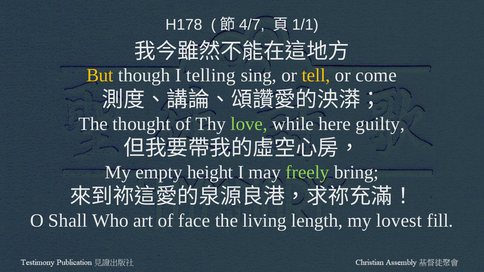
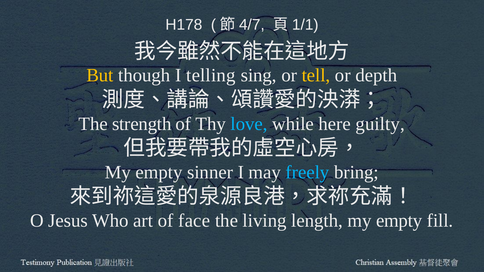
come: come -> depth
thought: thought -> strength
love colour: light green -> light blue
height: height -> sinner
freely colour: light green -> light blue
Shall: Shall -> Jesus
lovest at (399, 221): lovest -> empty
